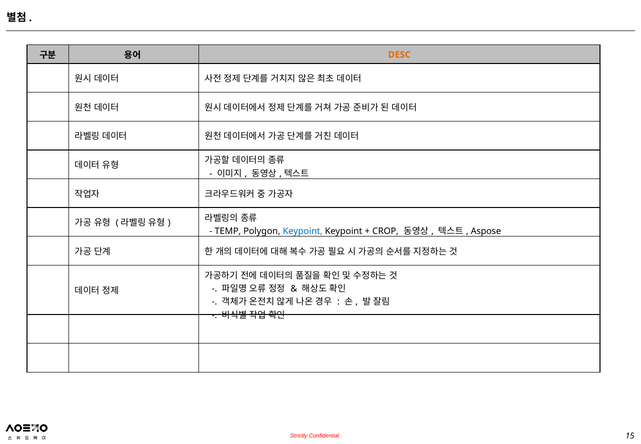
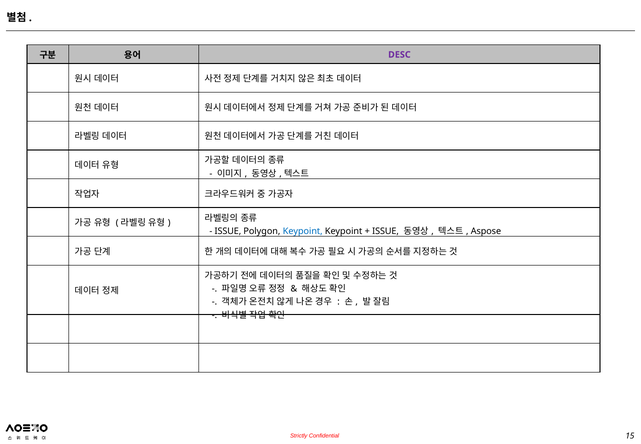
DESC colour: orange -> purple
TEMP at (228, 231): TEMP -> ISSUE
CROP at (385, 231): CROP -> ISSUE
